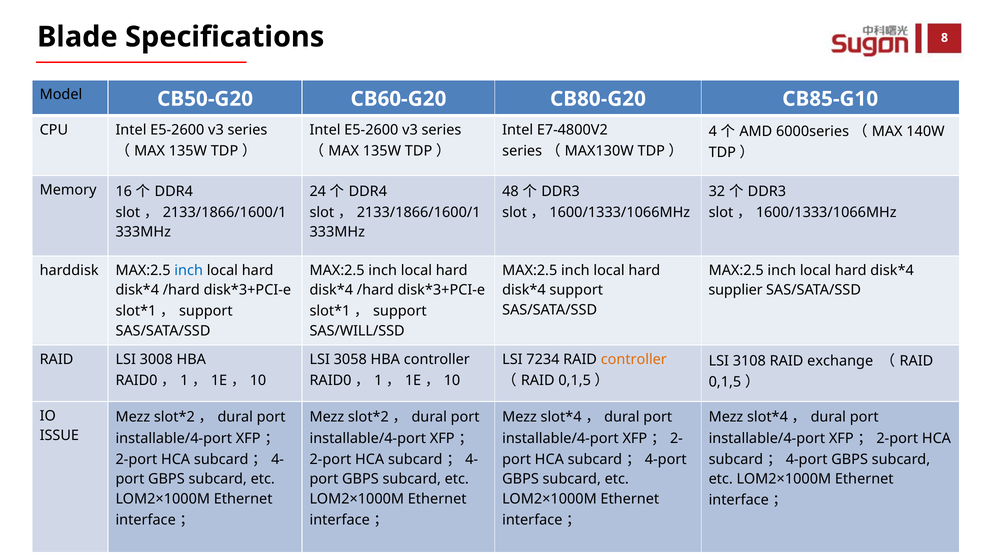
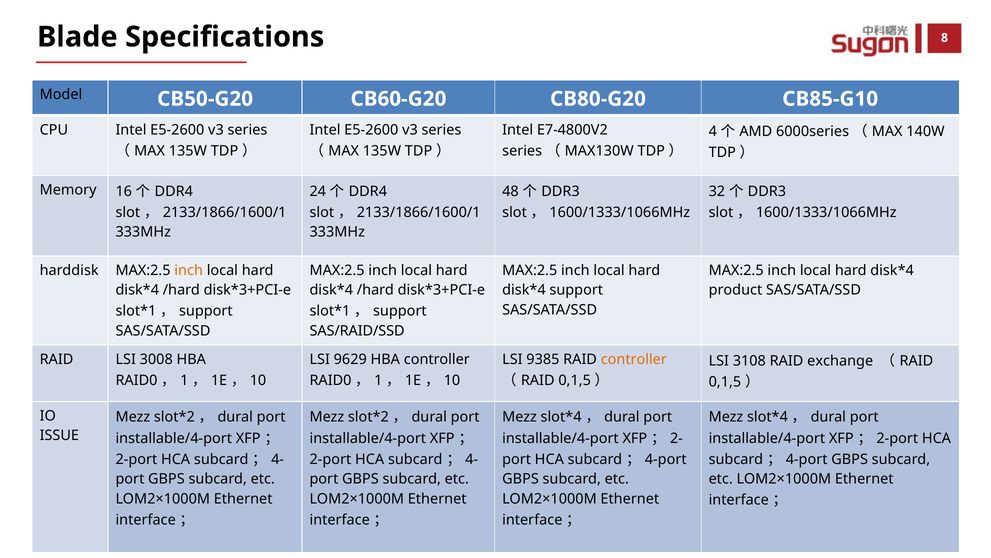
inch at (189, 270) colour: blue -> orange
supplier: supplier -> product
SAS/WILL/SSD: SAS/WILL/SSD -> SAS/RAID/SSD
3058: 3058 -> 9629
7234: 7234 -> 9385
